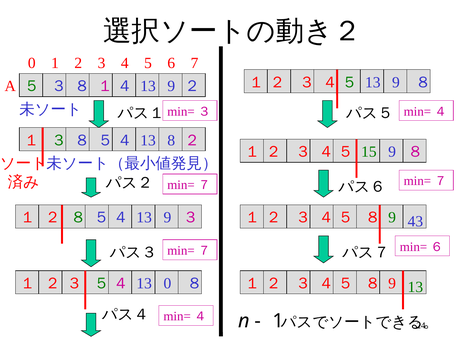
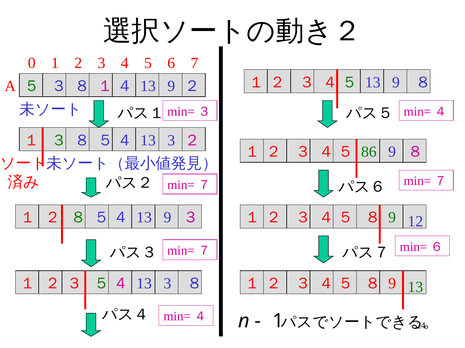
8 at (171, 141): 8 -> 3
15: 15 -> 86
43: 43 -> 12
0 at (167, 284): 0 -> 3
